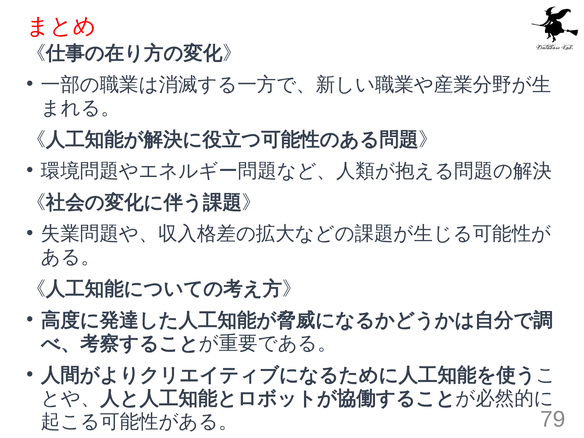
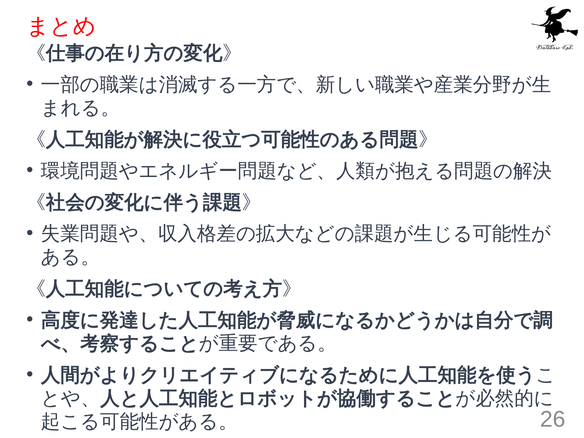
79: 79 -> 26
